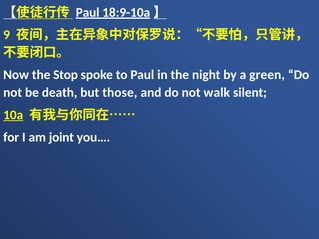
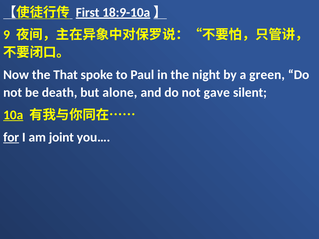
Paul at (88, 12): Paul -> First
Stop: Stop -> That
those: those -> alone
walk: walk -> gave
for underline: none -> present
